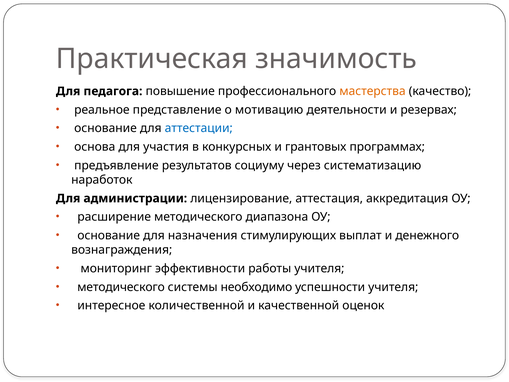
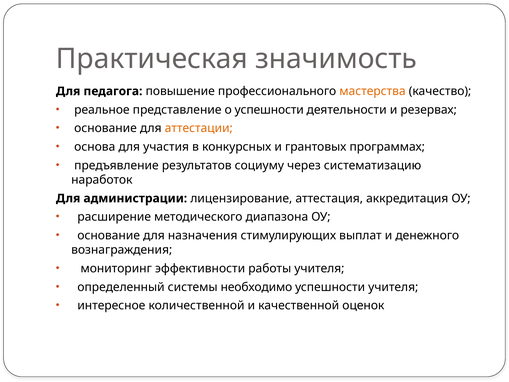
о мотивацию: мотивацию -> успешности
аттестации colour: blue -> orange
методического at (121, 287): методического -> определенный
